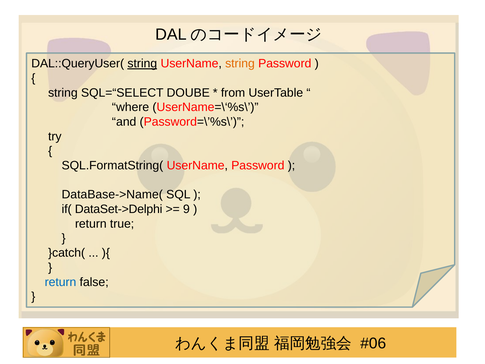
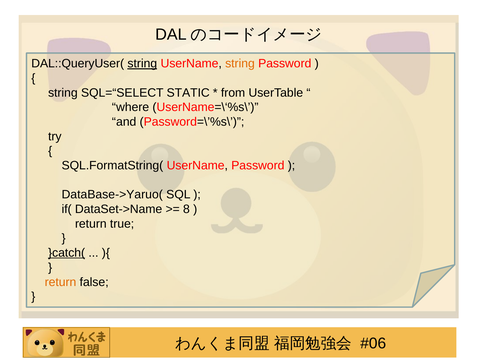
DOUBE: DOUBE -> STATIC
DataBase->Name(: DataBase->Name( -> DataBase->Yaruo(
DataSet->Delphi: DataSet->Delphi -> DataSet->Name
9: 9 -> 8
}catch( underline: none -> present
return at (61, 282) colour: blue -> orange
